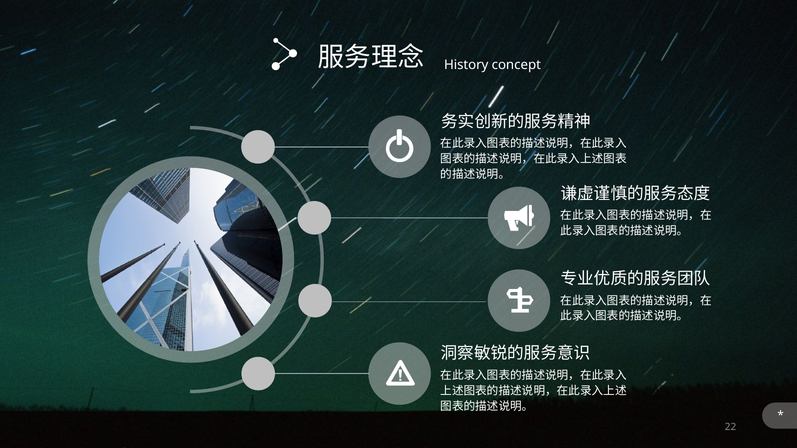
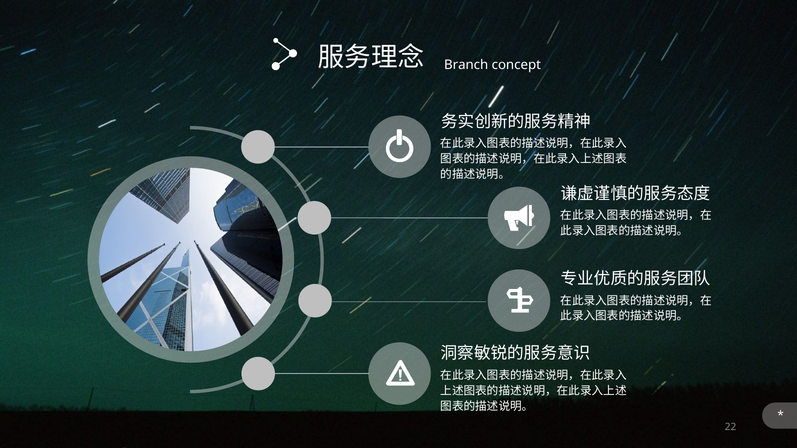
History: History -> Branch
